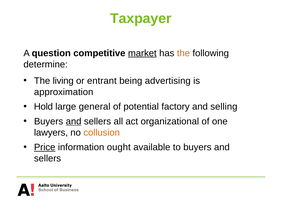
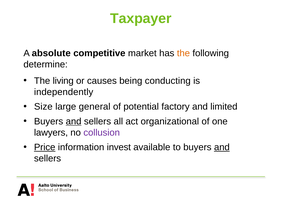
question: question -> absolute
market underline: present -> none
entrant: entrant -> causes
advertising: advertising -> conducting
approximation: approximation -> independently
Hold: Hold -> Size
selling: selling -> limited
collusion colour: orange -> purple
ought: ought -> invest
and at (222, 148) underline: none -> present
